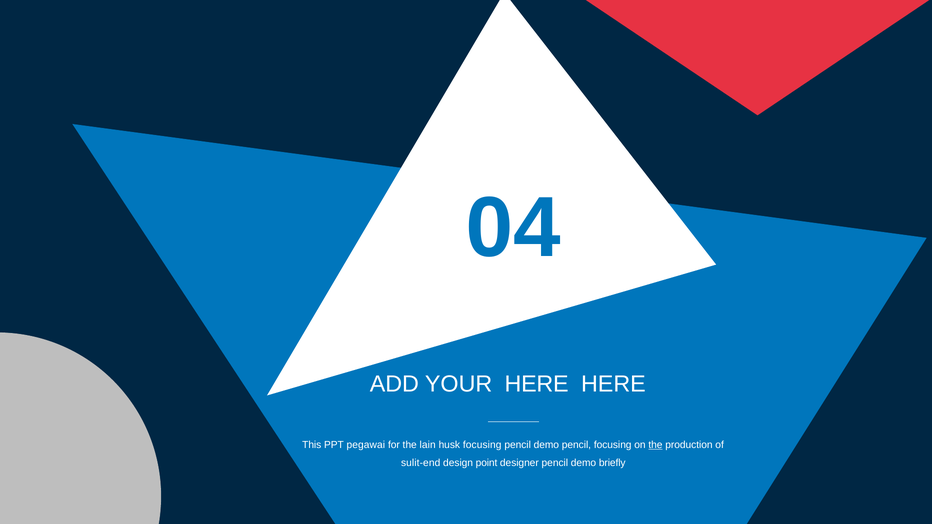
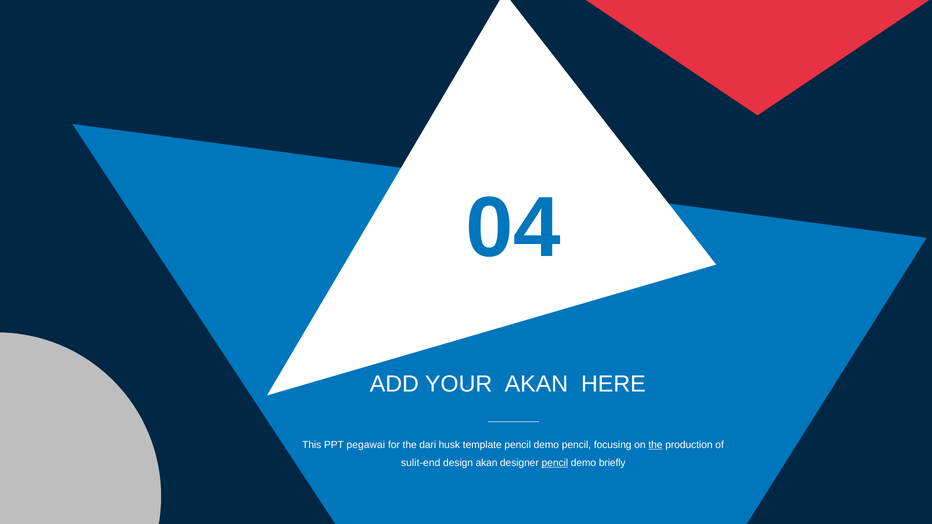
YOUR HERE: HERE -> AKAN
lain: lain -> dari
husk focusing: focusing -> template
design point: point -> akan
pencil at (555, 463) underline: none -> present
